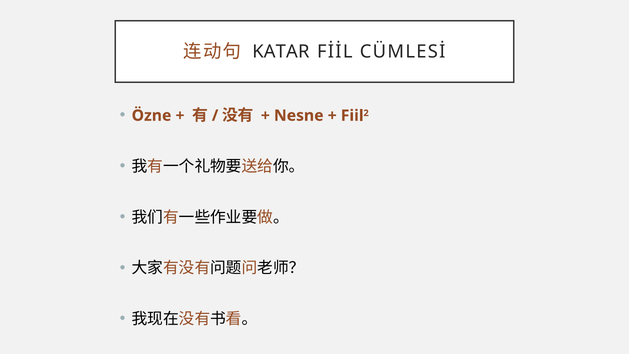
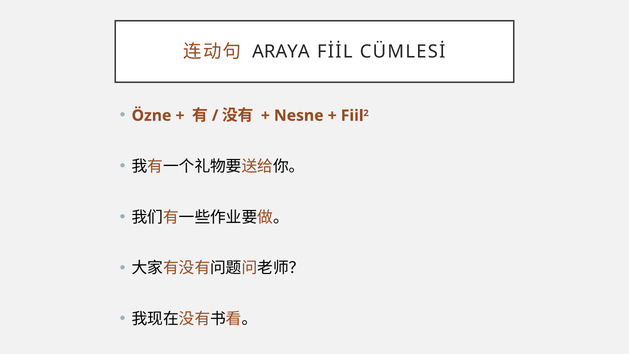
KATAR: KATAR -> ARAYA
